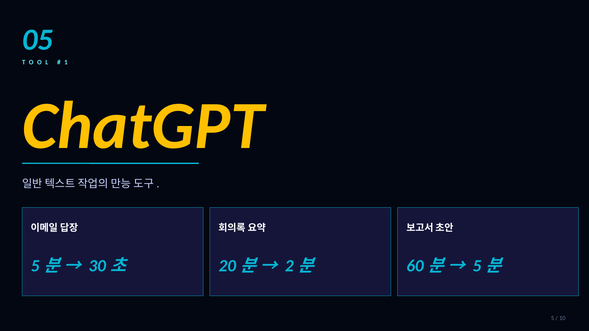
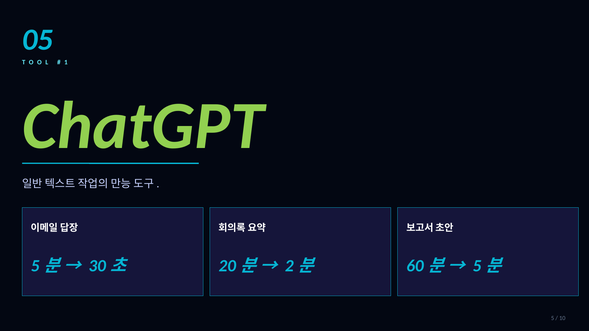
ChatGPT colour: yellow -> light green
